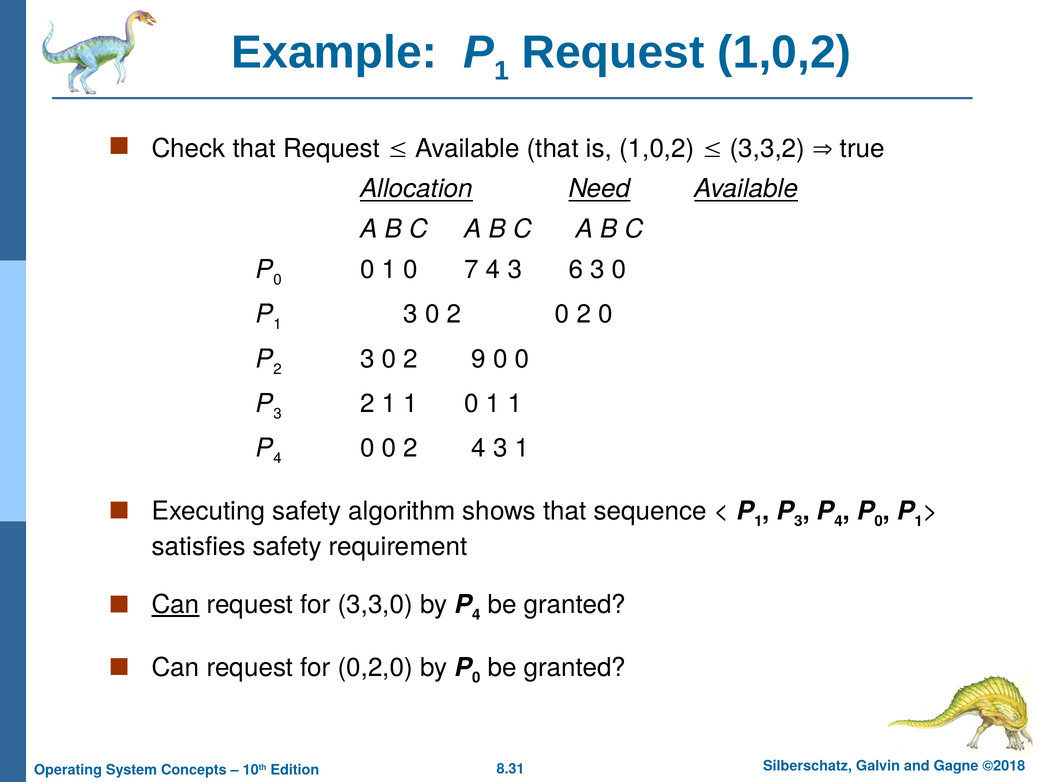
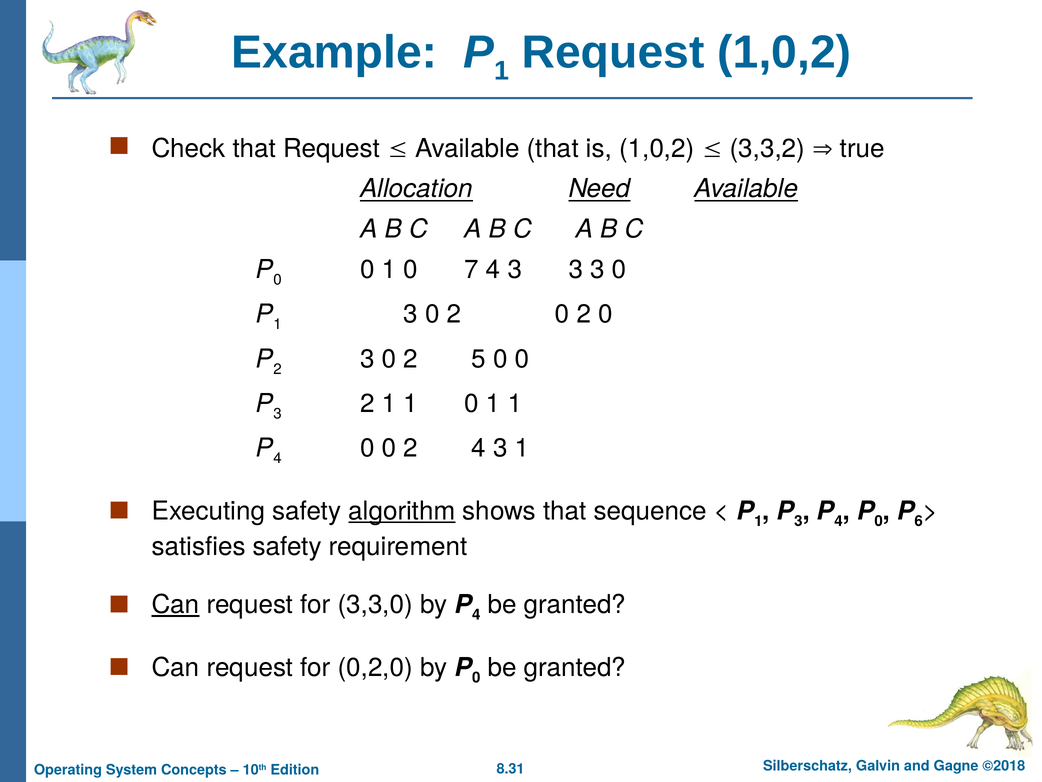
4 3 6: 6 -> 3
9: 9 -> 5
algorithm underline: none -> present
1 at (919, 521): 1 -> 6
